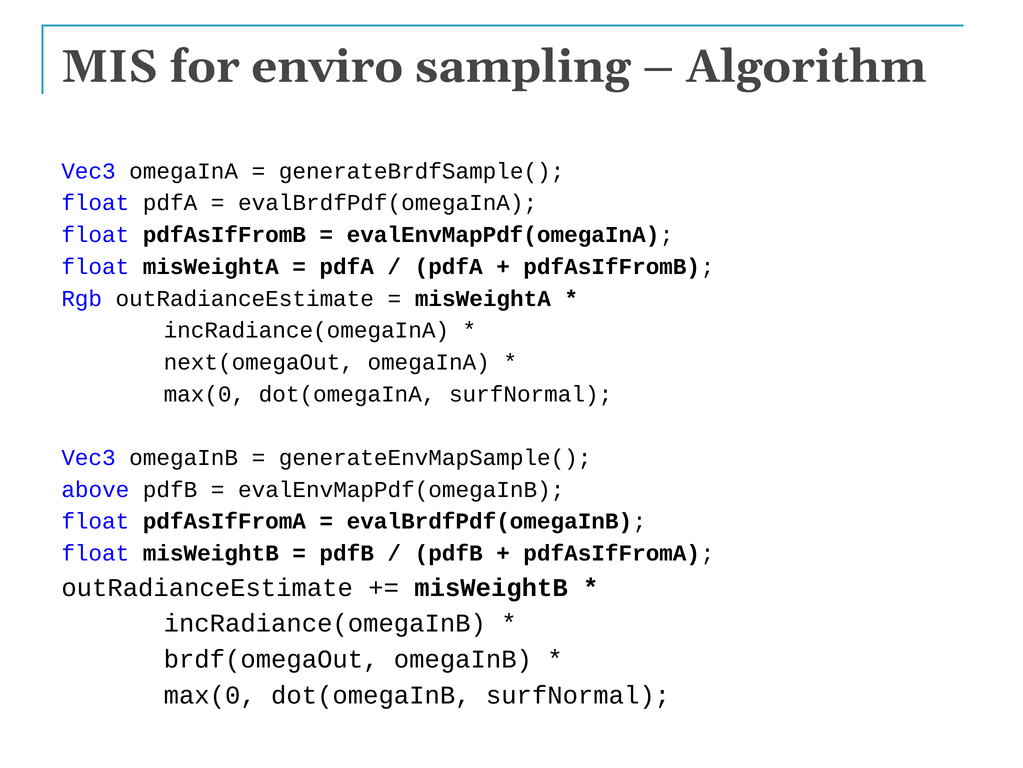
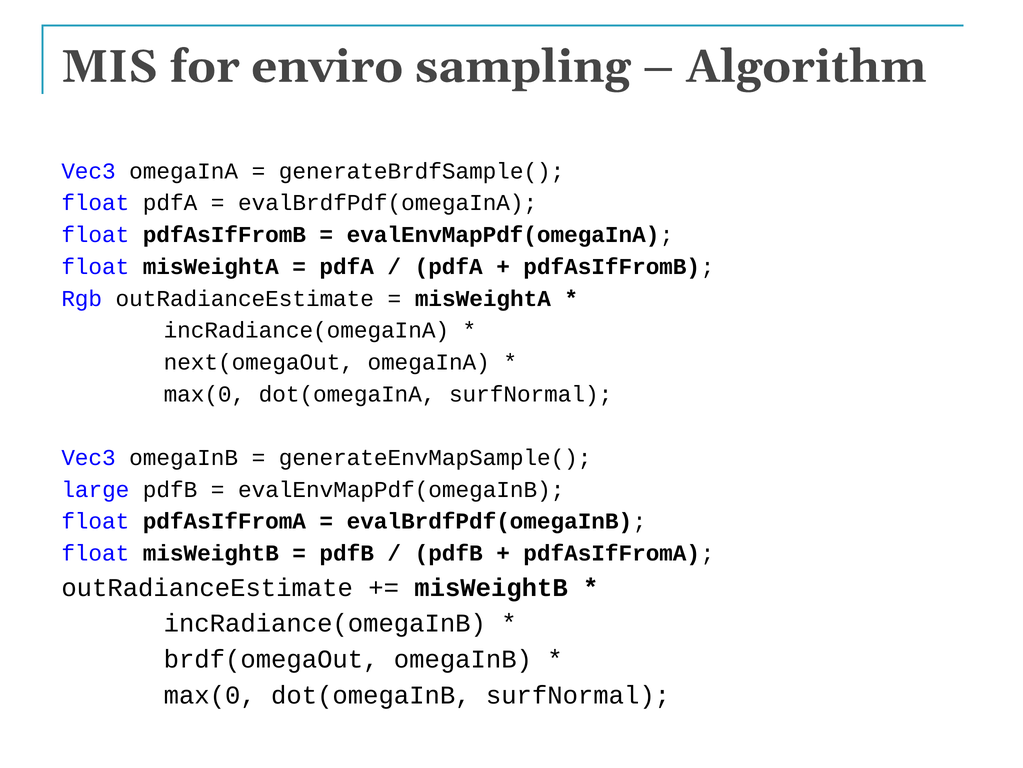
above: above -> large
